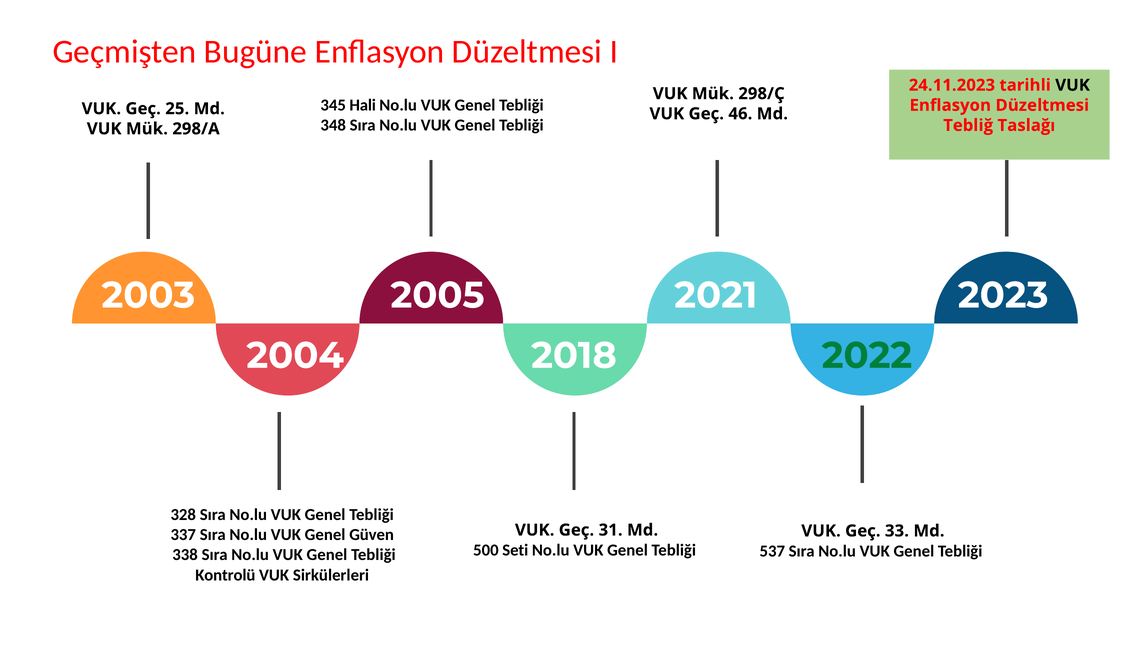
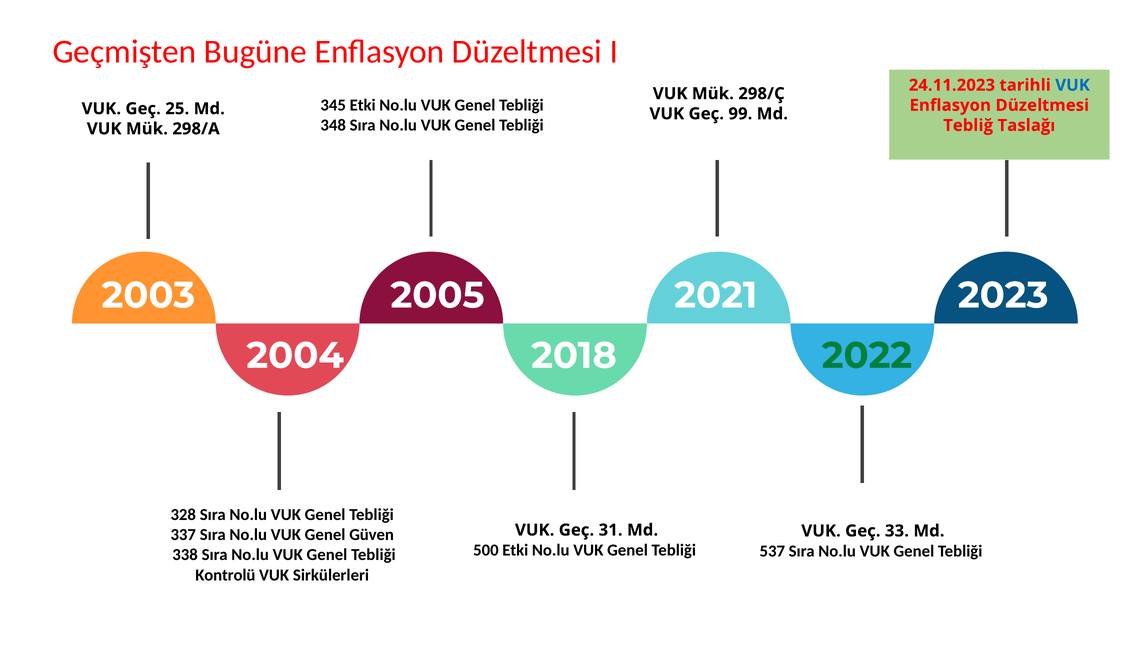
VUK at (1073, 85) colour: black -> blue
345 Hali: Hali -> Etki
46: 46 -> 99
500 Seti: Seti -> Etki
